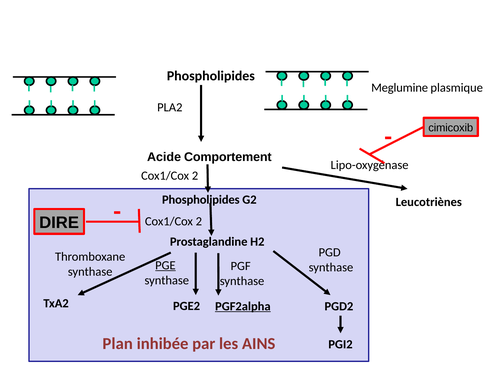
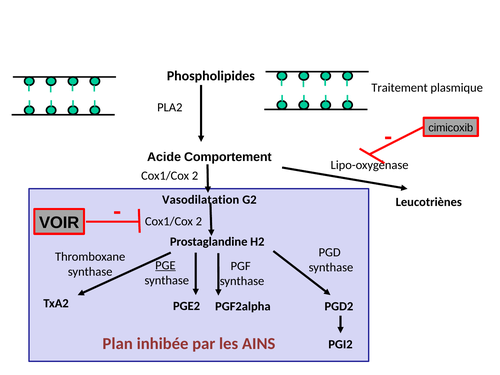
Meglumine: Meglumine -> Traitement
Phospholipides at (201, 200): Phospholipides -> Vasodilatation
DIRE: DIRE -> VOIR
PGF2alpha underline: present -> none
